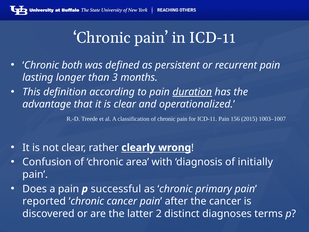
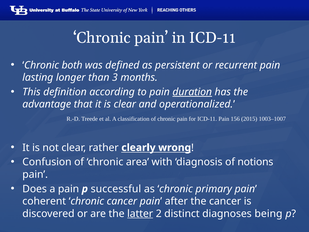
initially: initially -> notions
reported: reported -> coherent
latter underline: none -> present
terms: terms -> being
